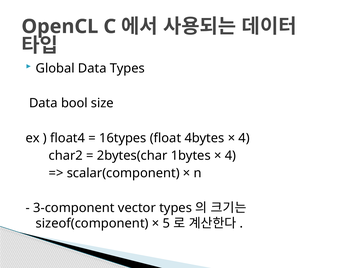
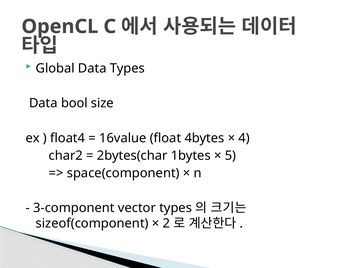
16types: 16types -> 16value
4 at (230, 156): 4 -> 5
scalar(component: scalar(component -> space(component
5: 5 -> 2
